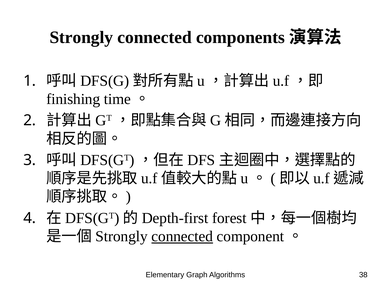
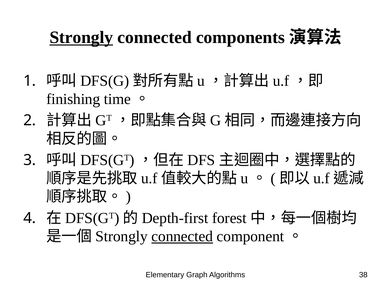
Strongly at (81, 37) underline: none -> present
